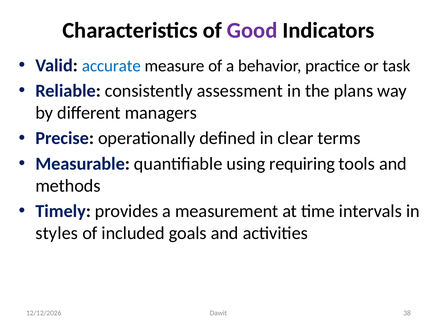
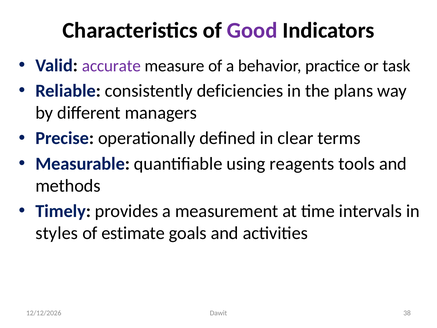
accurate colour: blue -> purple
assessment: assessment -> deficiencies
requiring: requiring -> reagents
included: included -> estimate
